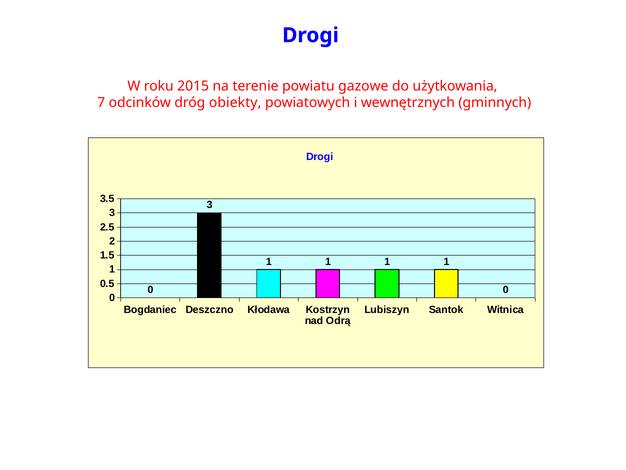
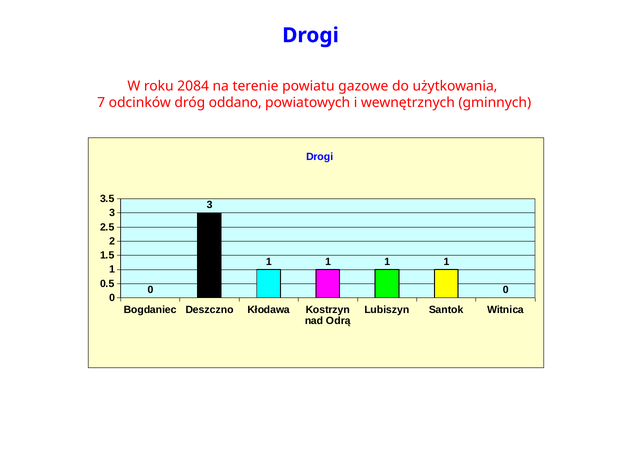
2015: 2015 -> 2084
obiekty: obiekty -> oddano
